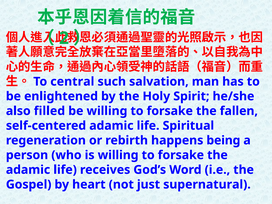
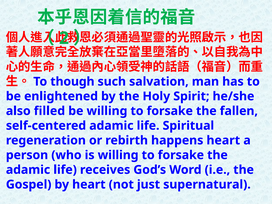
central: central -> though
happens being: being -> heart
